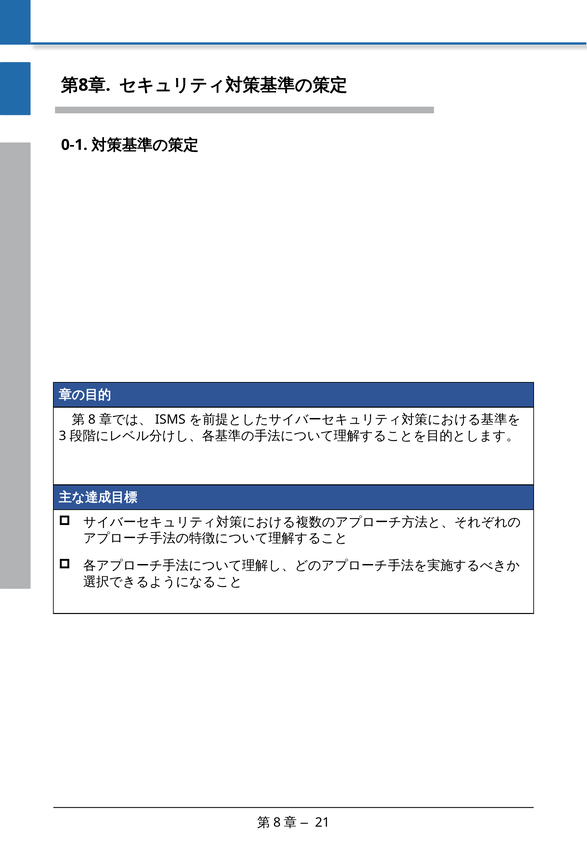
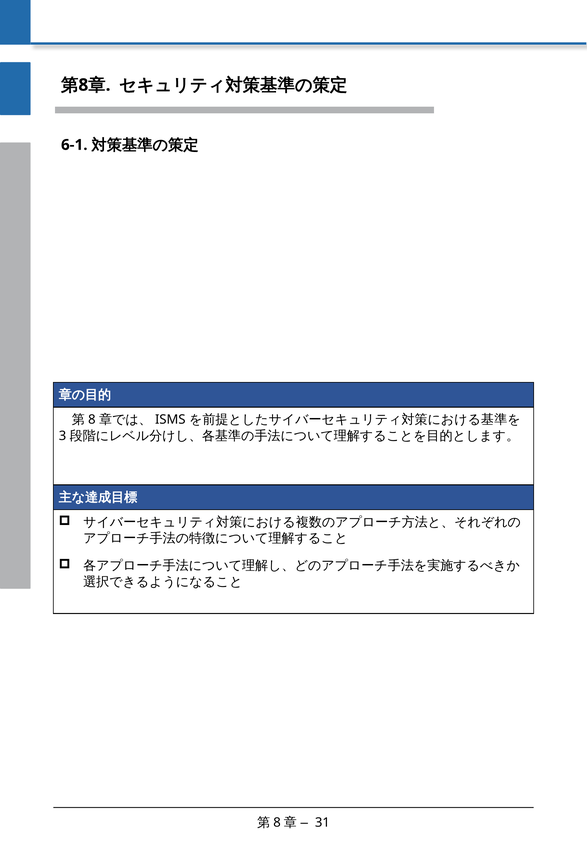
0-1: 0-1 -> 6-1
21: 21 -> 31
